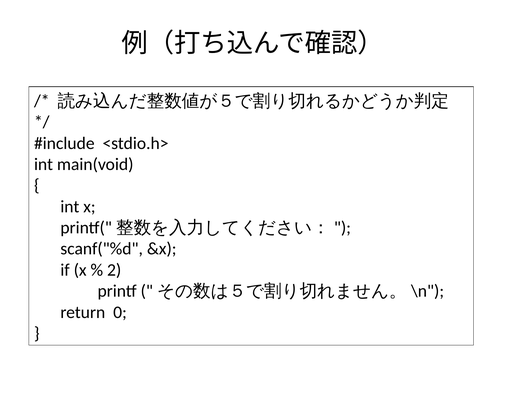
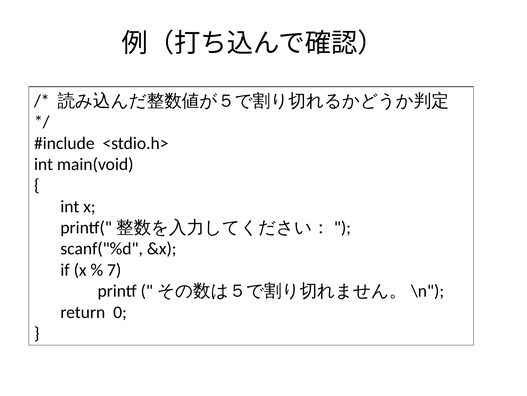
2: 2 -> 7
